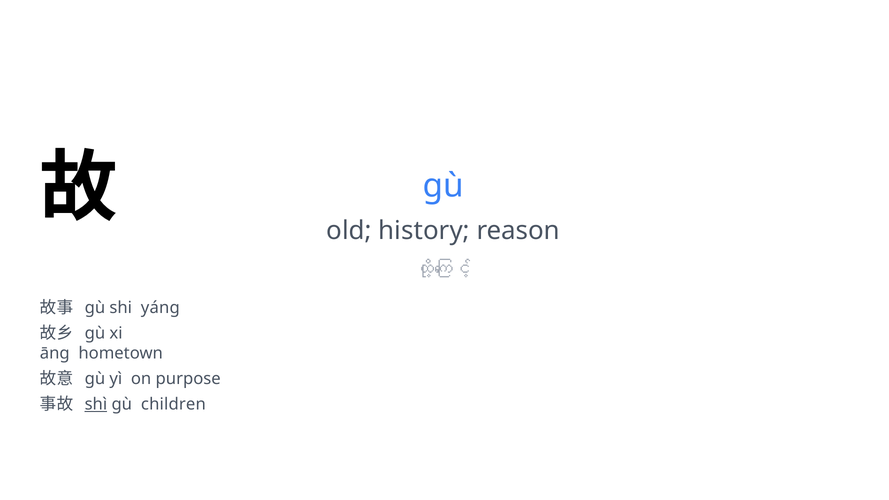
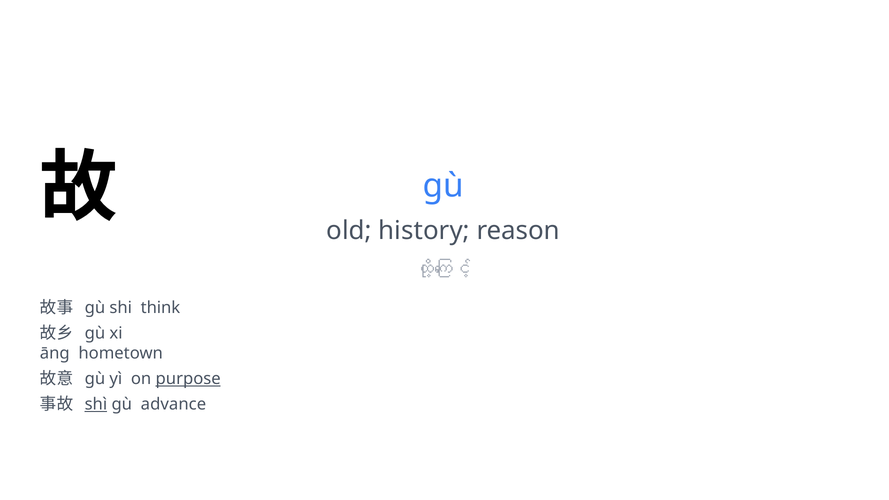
yáng: yáng -> think
purpose underline: none -> present
children: children -> advance
